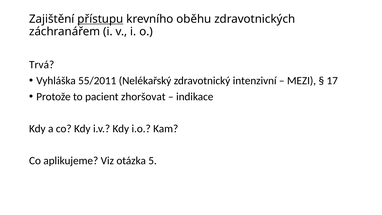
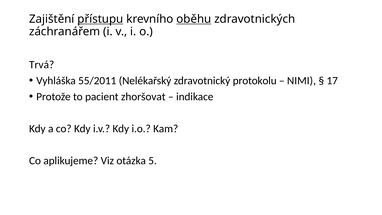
oběhu underline: none -> present
intenzivní: intenzivní -> protokolu
MEZI: MEZI -> NIMI
